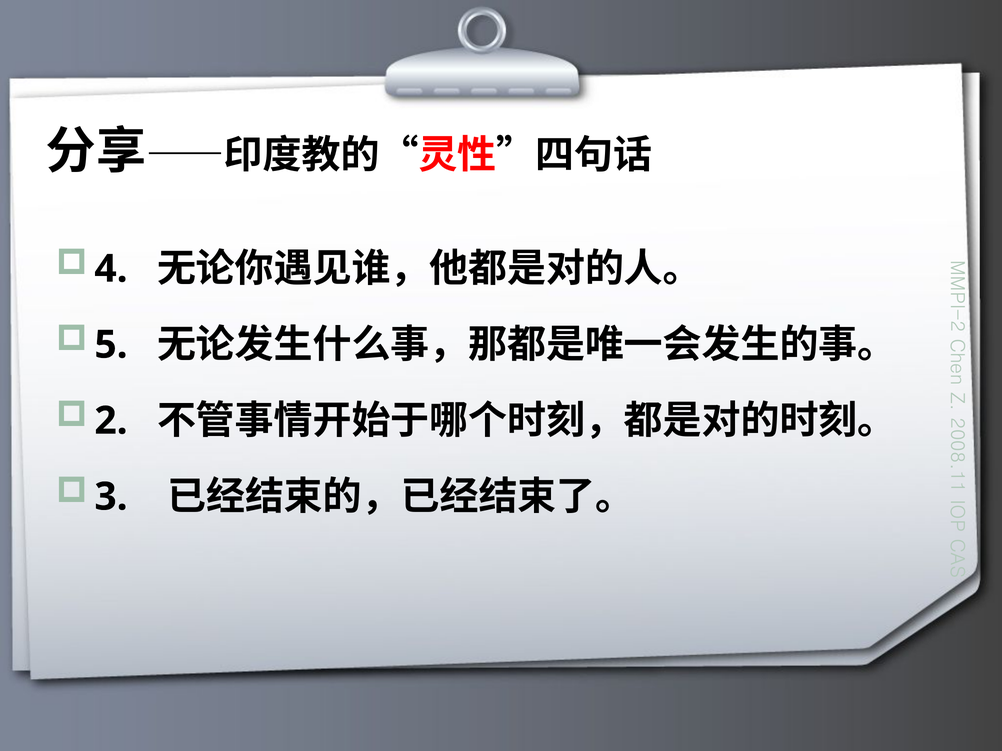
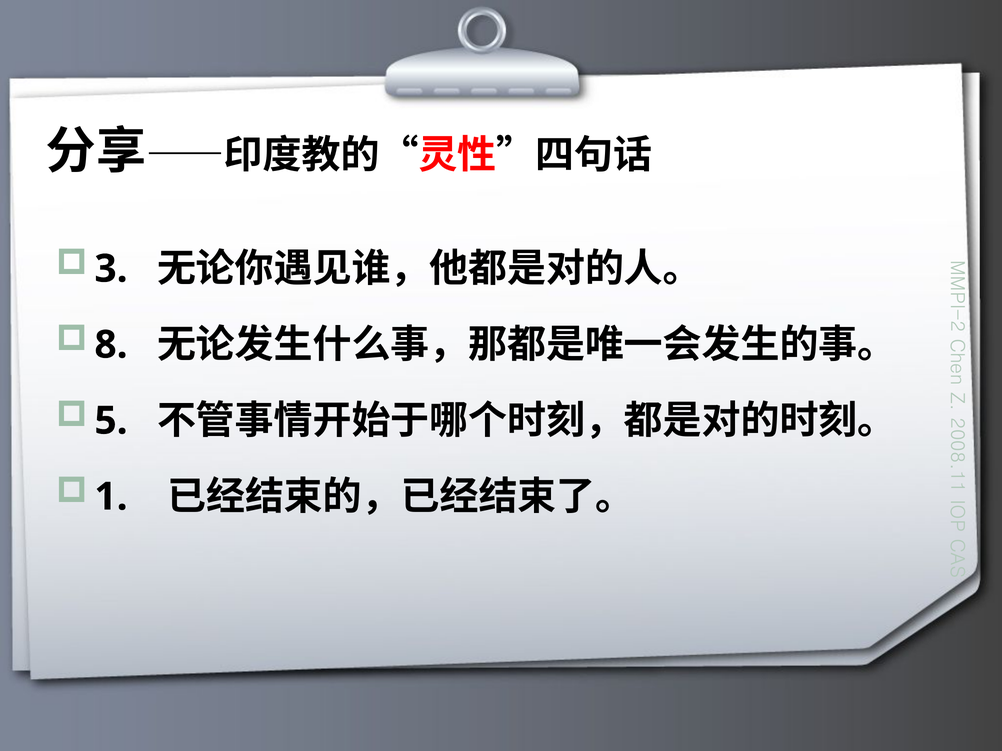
4: 4 -> 3
5 at (111, 345): 5 -> 8
2 at (111, 421): 2 -> 5
3 at (111, 497): 3 -> 1
